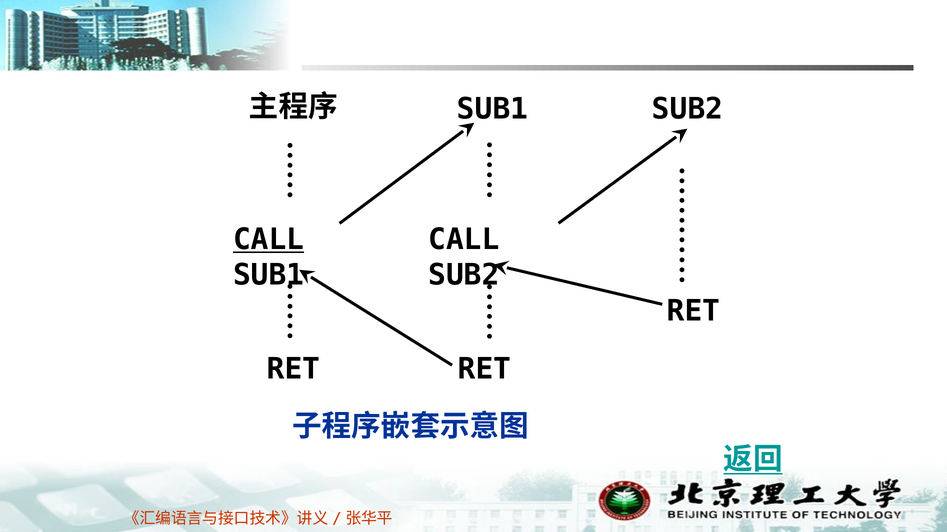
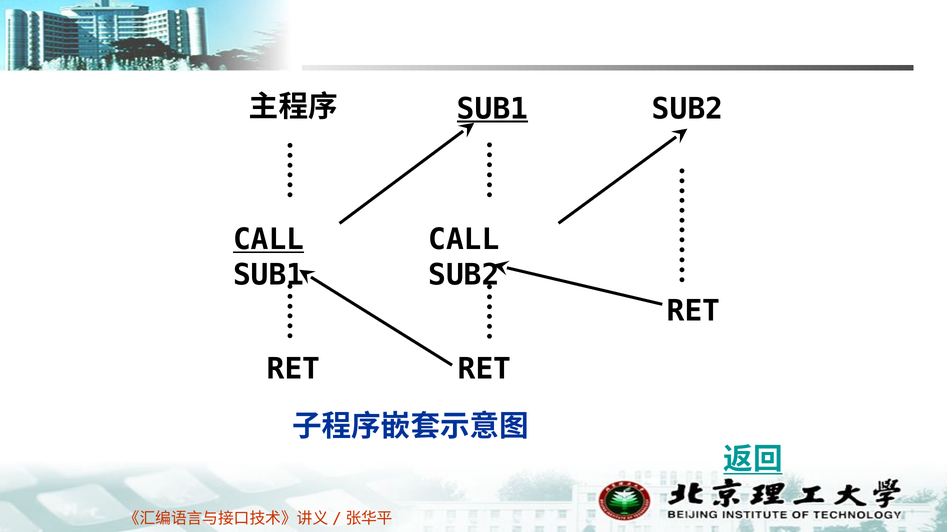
SUB1 at (493, 109) underline: none -> present
